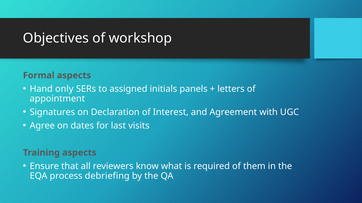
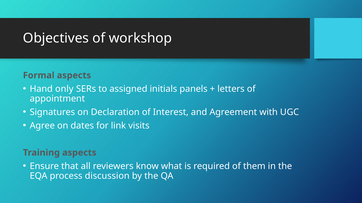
last: last -> link
debriefing: debriefing -> discussion
